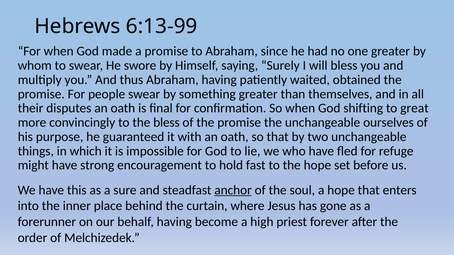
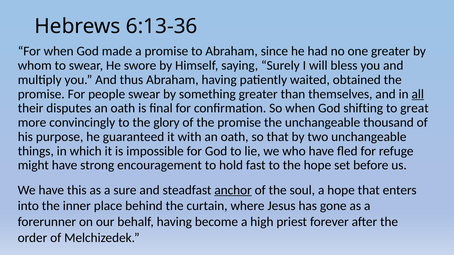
6:13-99: 6:13-99 -> 6:13-36
all underline: none -> present
the bless: bless -> glory
ourselves: ourselves -> thousand
